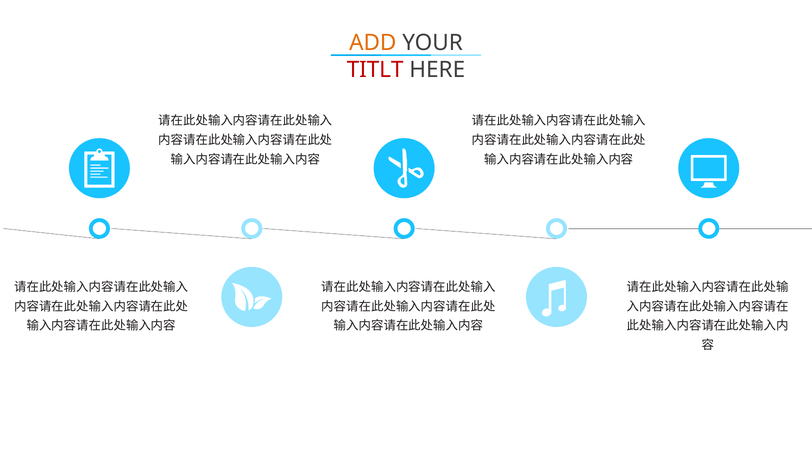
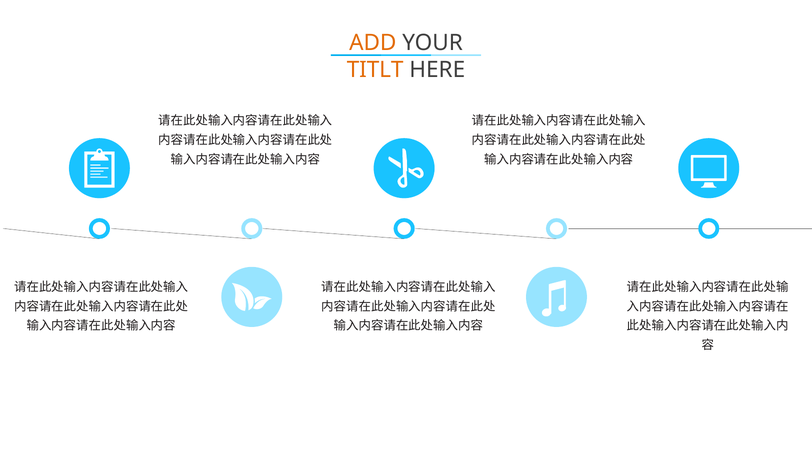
TITLT colour: red -> orange
